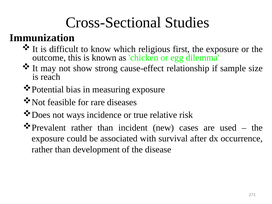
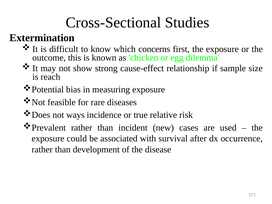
Immunization: Immunization -> Extermination
religious: religious -> concerns
